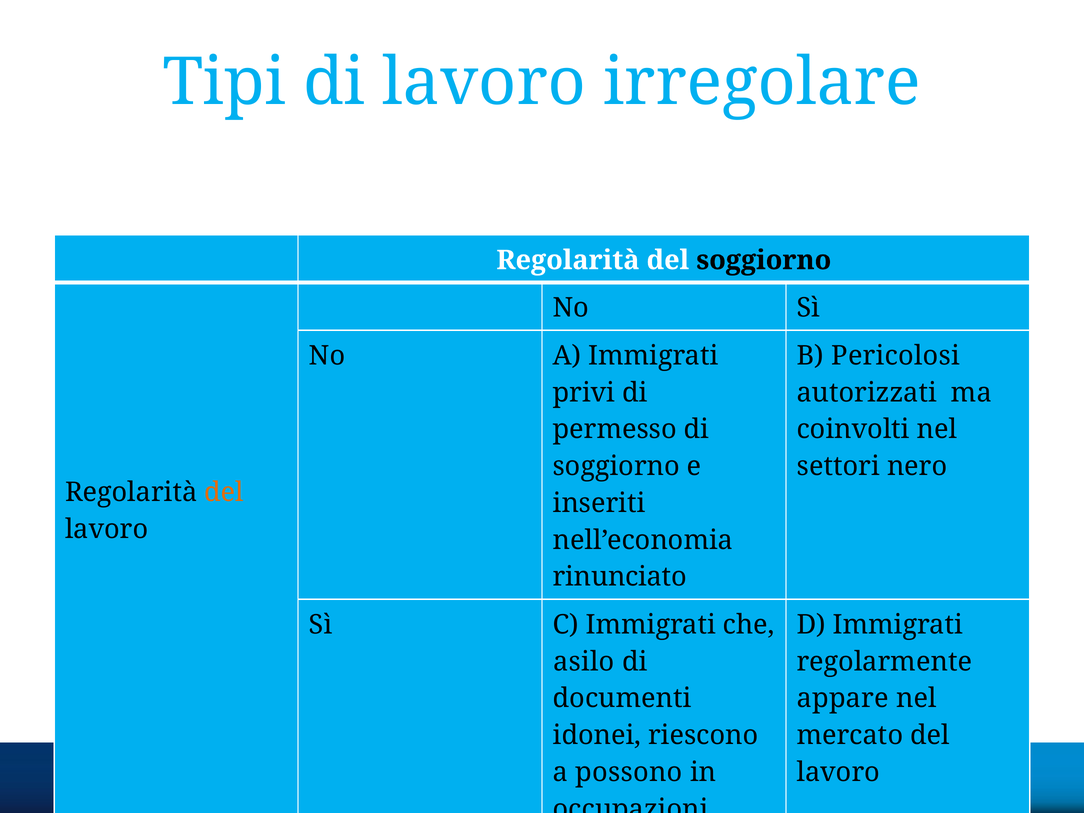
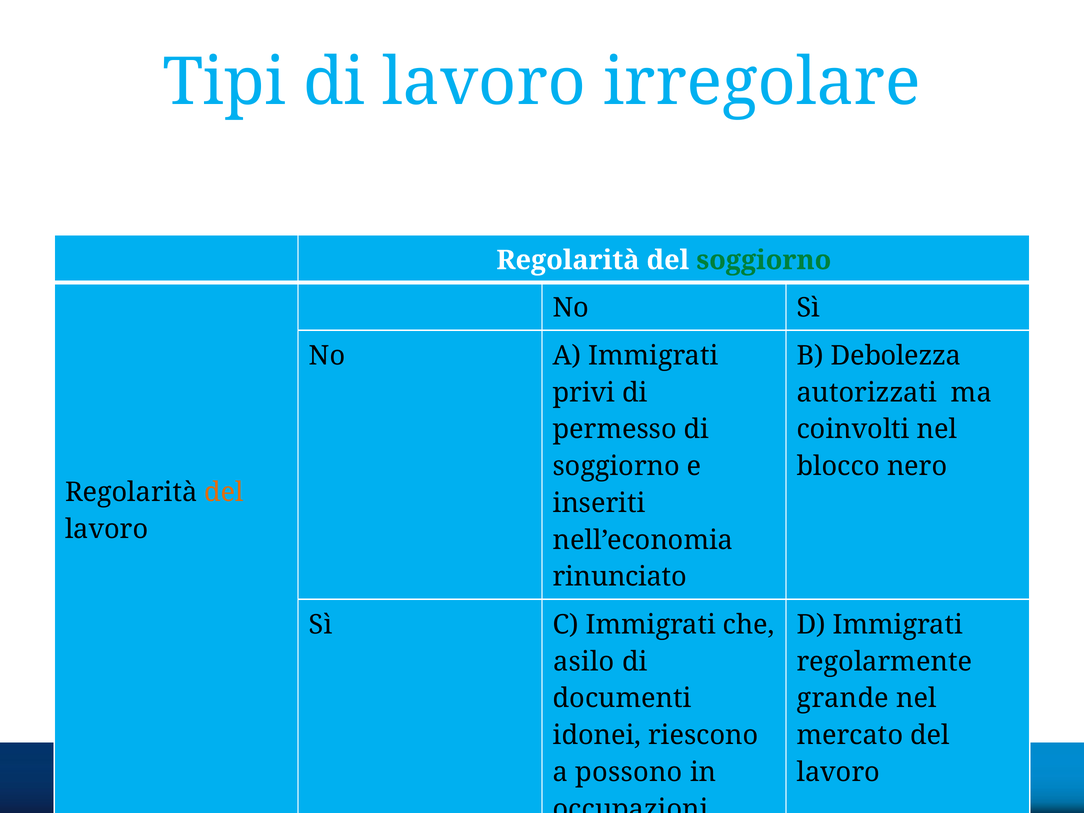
soggiorno at (764, 260) colour: black -> green
Pericolosi: Pericolosi -> Debolezza
settori: settori -> blocco
appare: appare -> grande
